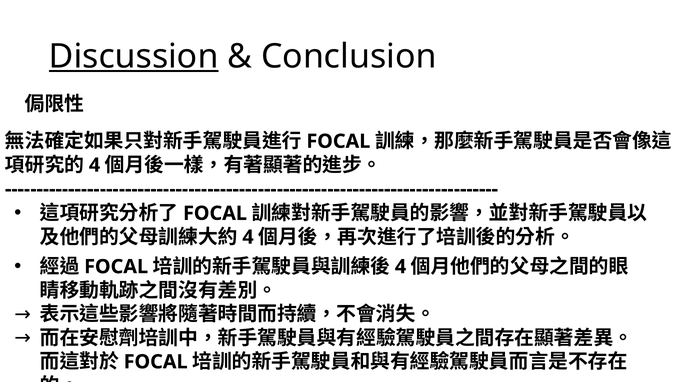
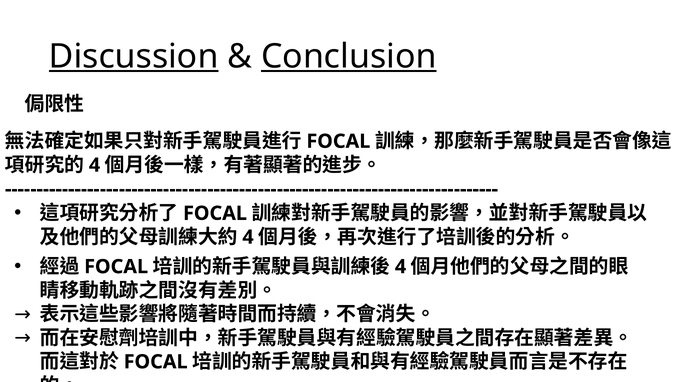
Conclusion underline: none -> present
